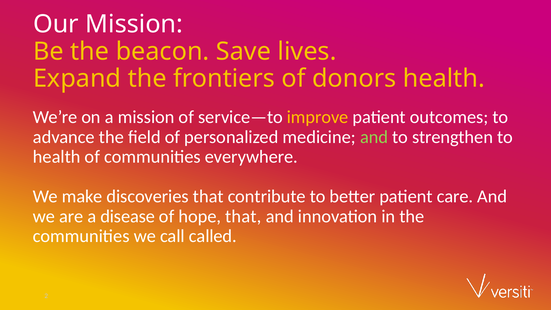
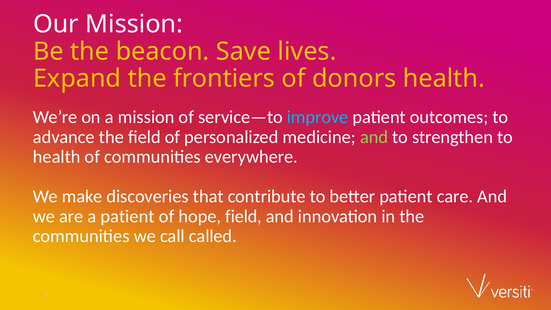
improve colour: yellow -> light blue
a disease: disease -> patient
hope that: that -> field
